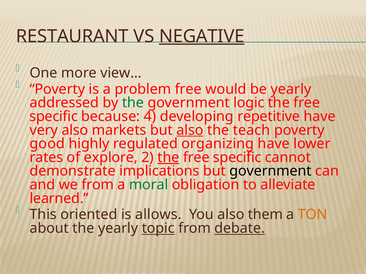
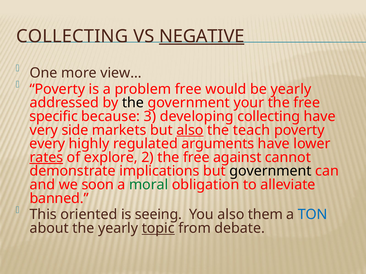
RESTAURANT at (72, 36): RESTAURANT -> COLLECTING
the at (133, 103) colour: green -> black
logic: logic -> your
4: 4 -> 3
developing repetitive: repetitive -> collecting
very also: also -> side
good: good -> every
organizing: organizing -> arguments
rates underline: none -> present
the at (168, 158) underline: present -> none
specific at (237, 158): specific -> against
we from: from -> soon
learned: learned -> banned
allows: allows -> seeing
TON colour: orange -> blue
debate underline: present -> none
